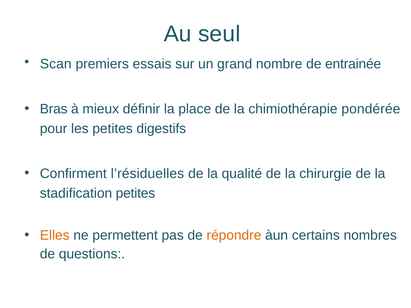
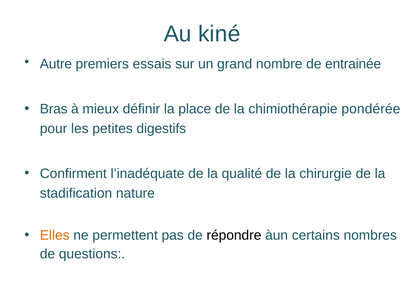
seul: seul -> kiné
Scan: Scan -> Autre
l’résiduelles: l’résiduelles -> l’inadéquate
stadification petites: petites -> nature
répondre colour: orange -> black
